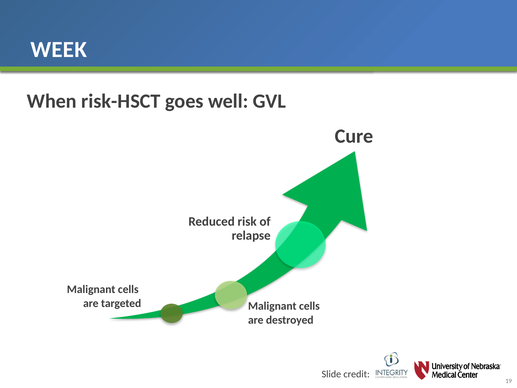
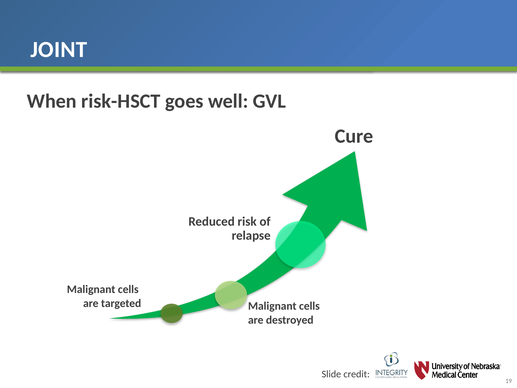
WEEK: WEEK -> JOINT
